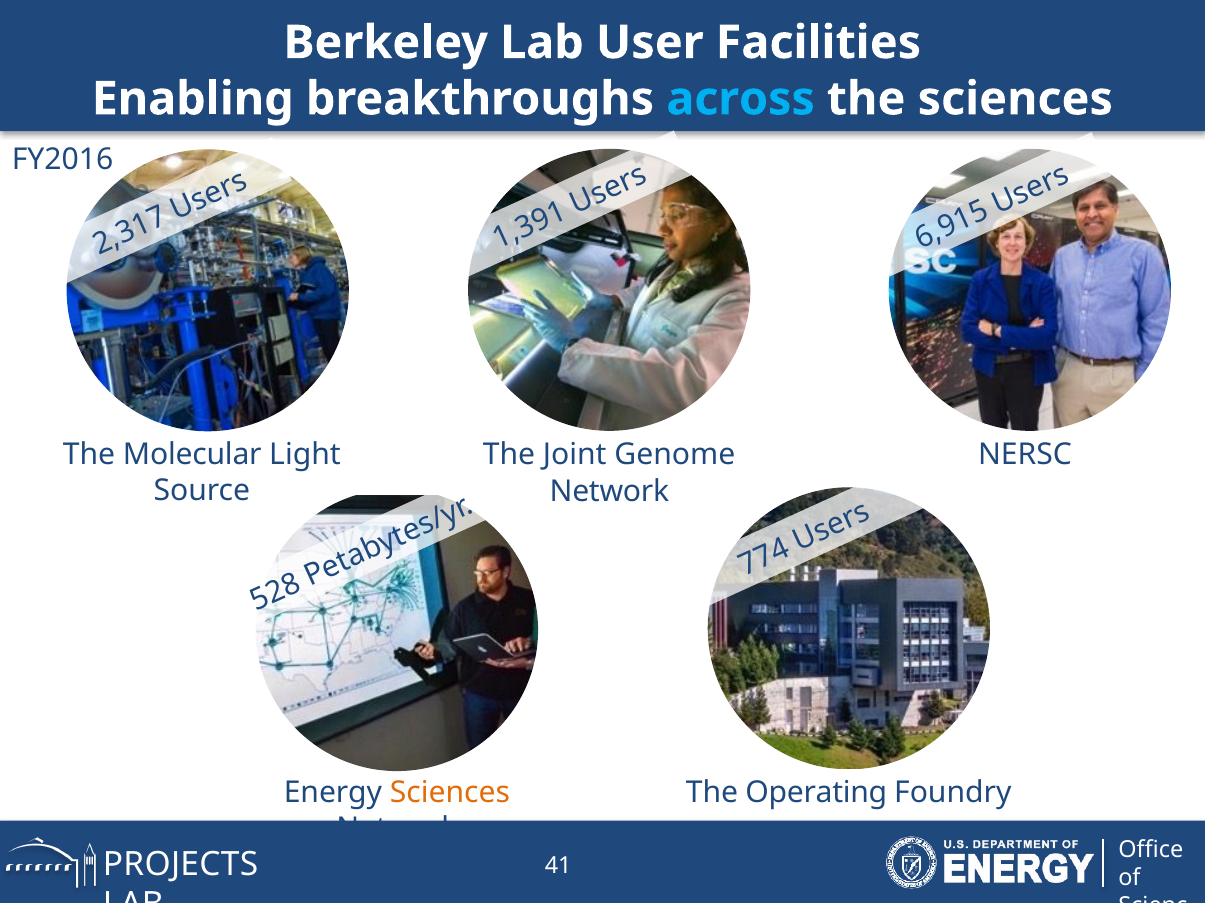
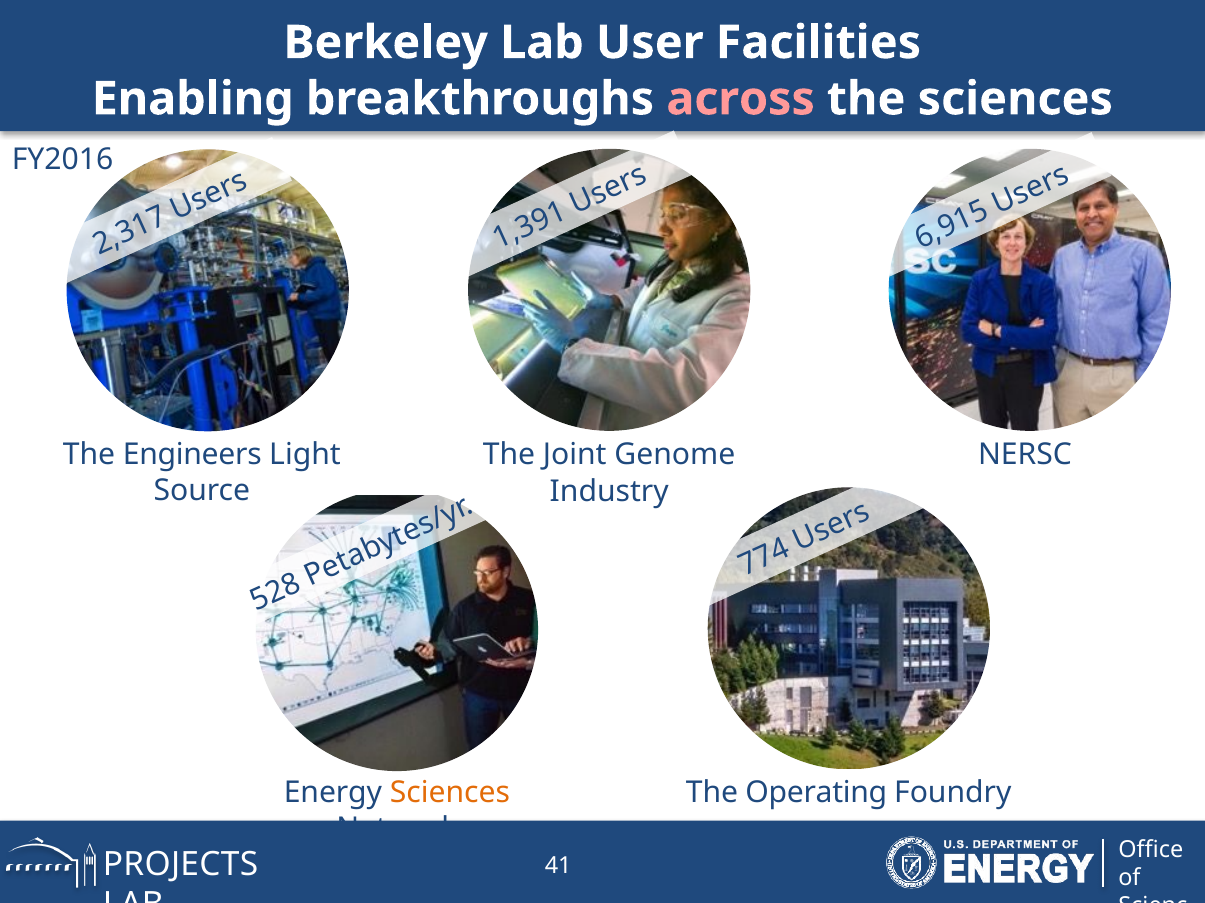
across colour: light blue -> pink
Molecular: Molecular -> Engineers
Network at (609, 492): Network -> Industry
